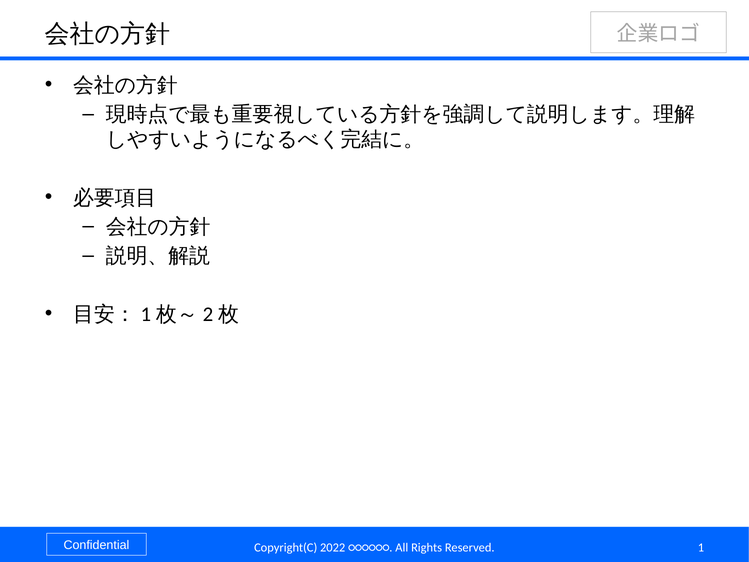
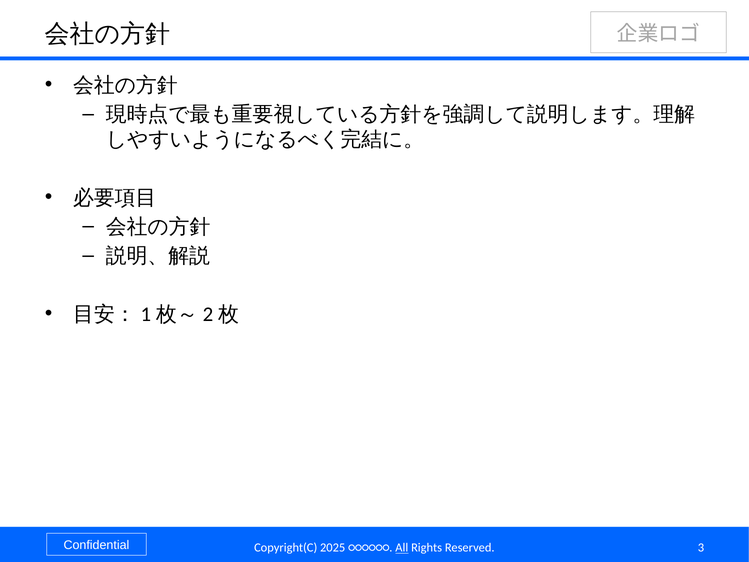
2022: 2022 -> 2025
All underline: none -> present
1: 1 -> 3
